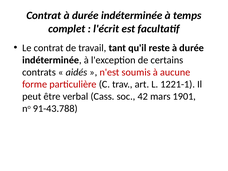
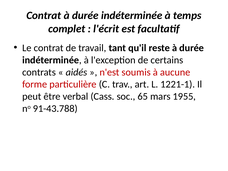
42: 42 -> 65
1901: 1901 -> 1955
